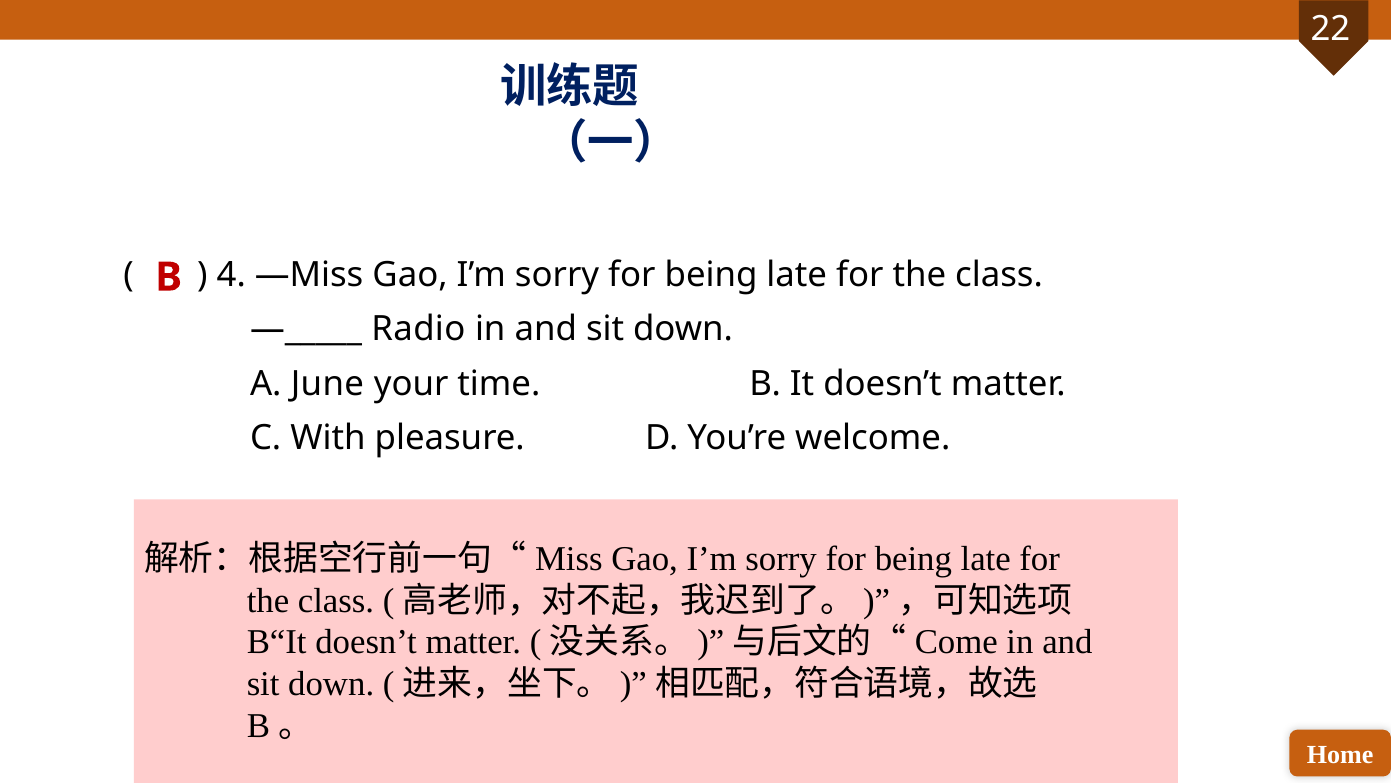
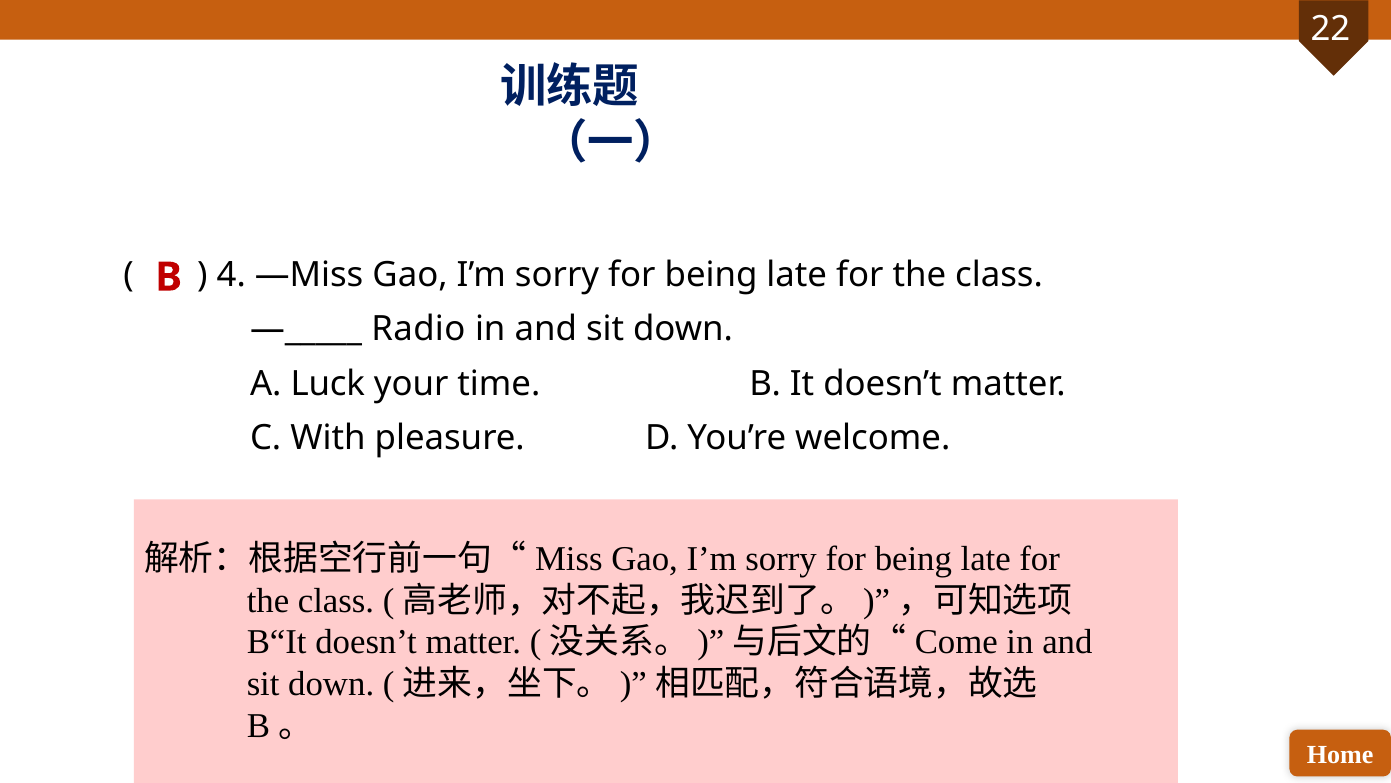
June: June -> Luck
